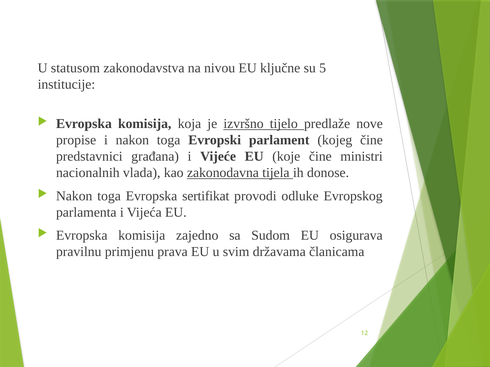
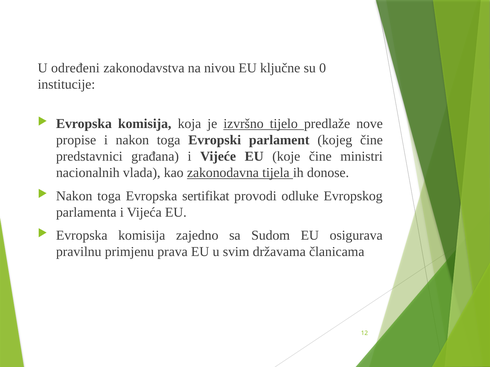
statusom: statusom -> određeni
5: 5 -> 0
